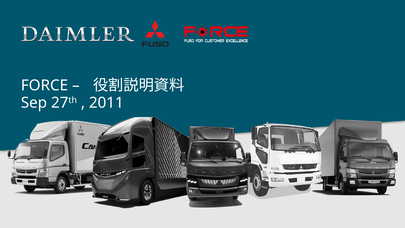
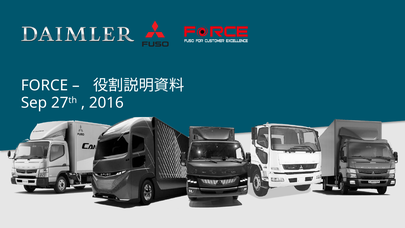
2011: 2011 -> 2016
